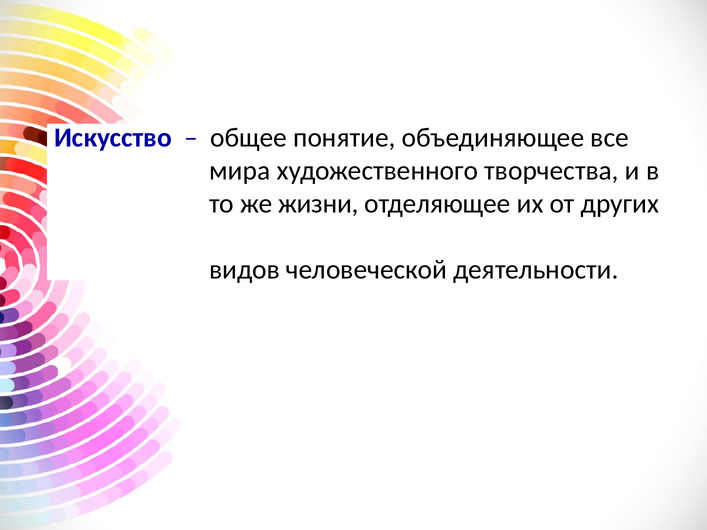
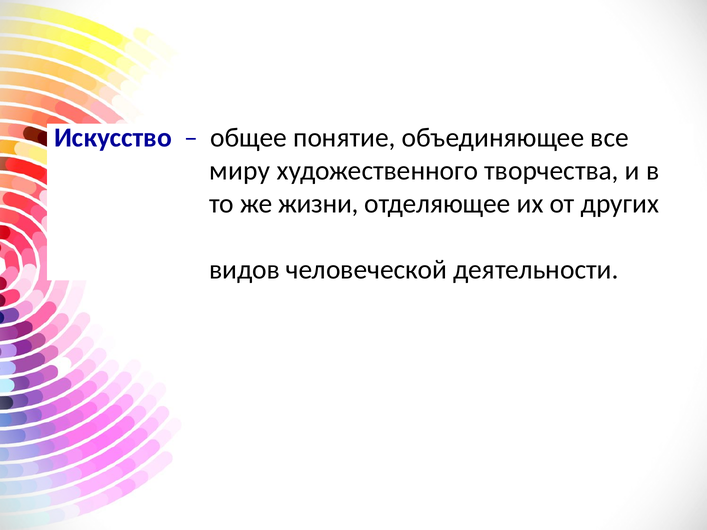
мира: мира -> миру
